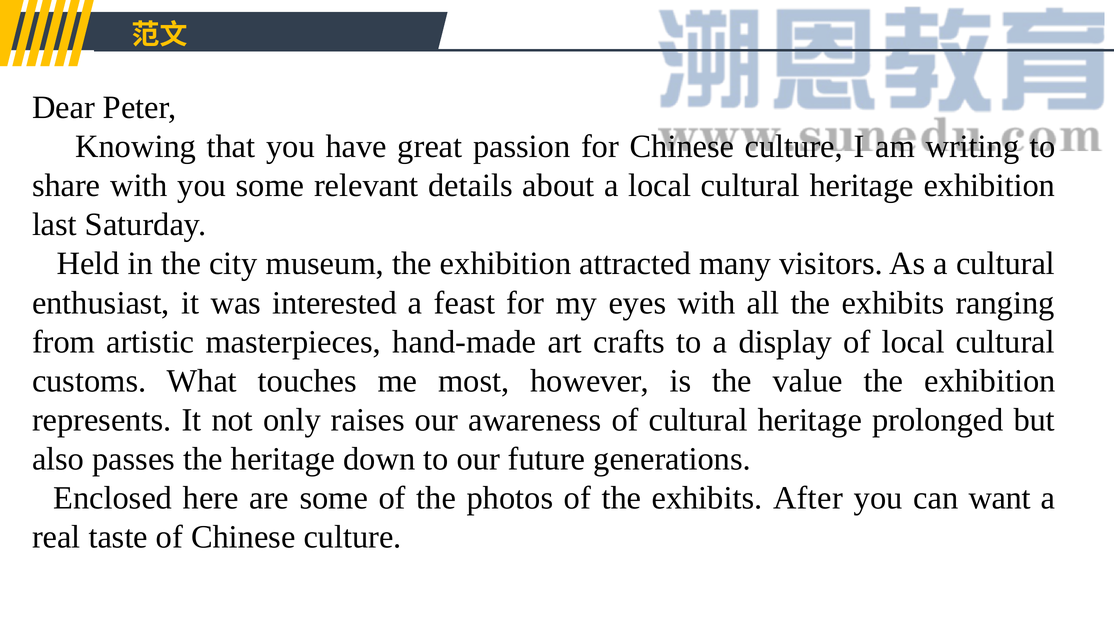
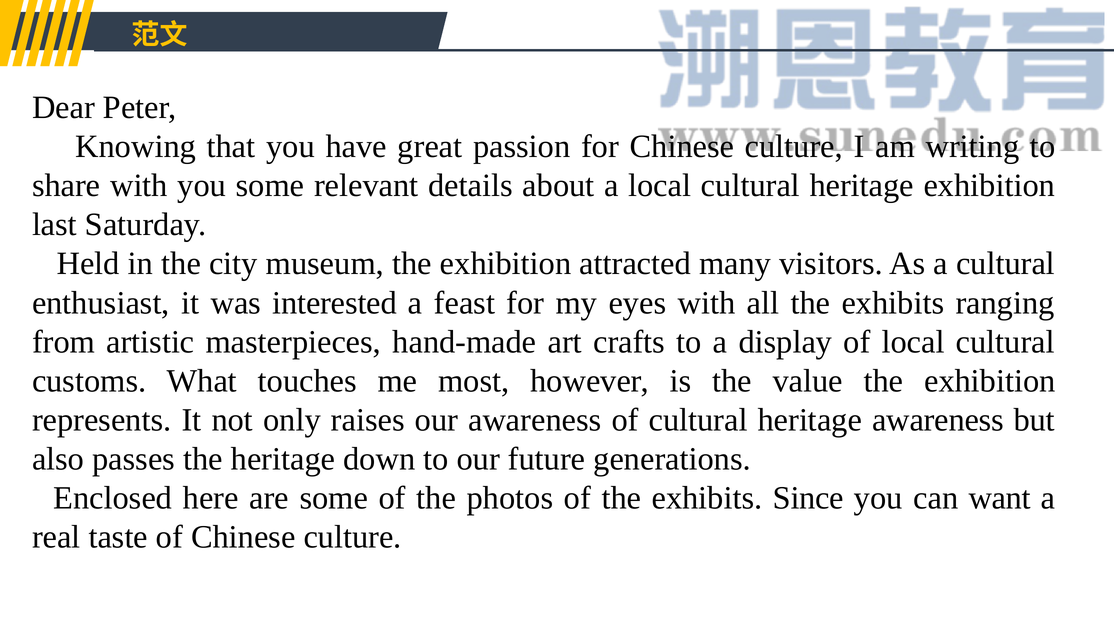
heritage prolonged: prolonged -> awareness
After: After -> Since
